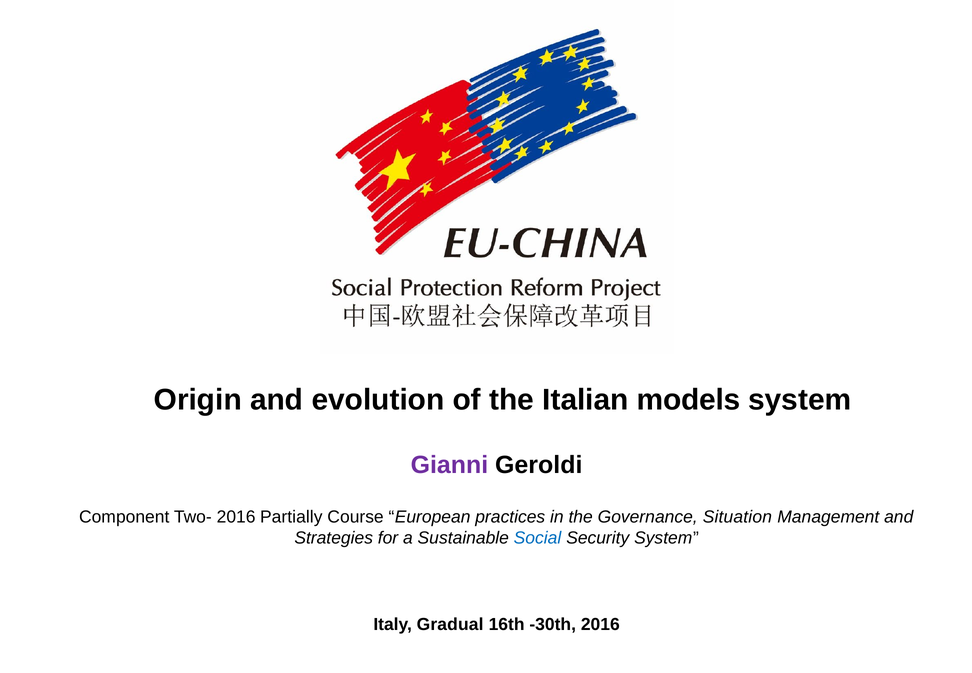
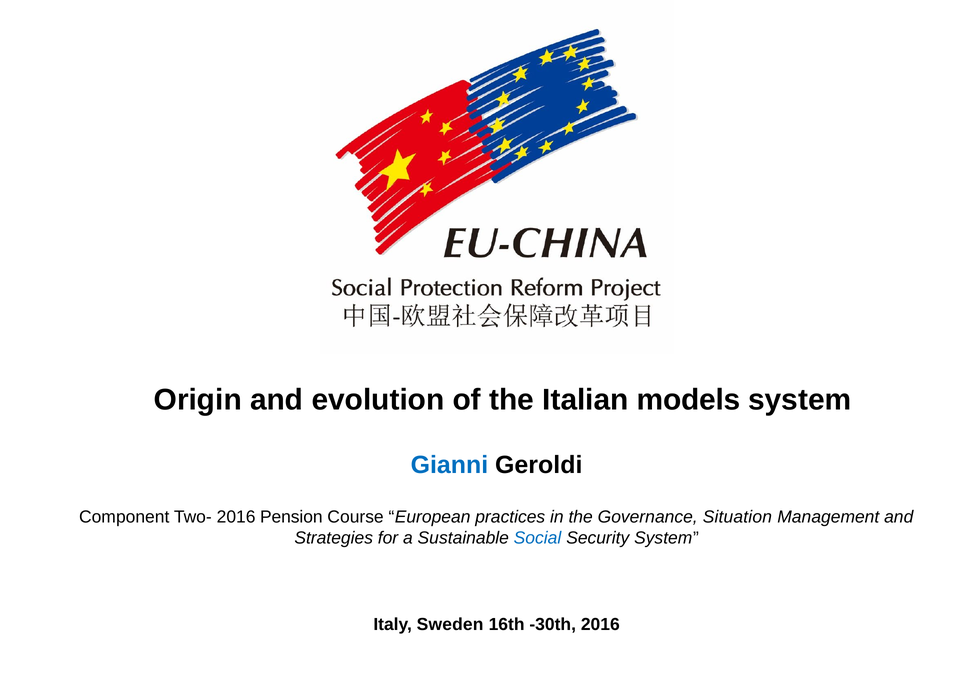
Gianni colour: purple -> blue
Partially: Partially -> Pension
Gradual: Gradual -> Sweden
